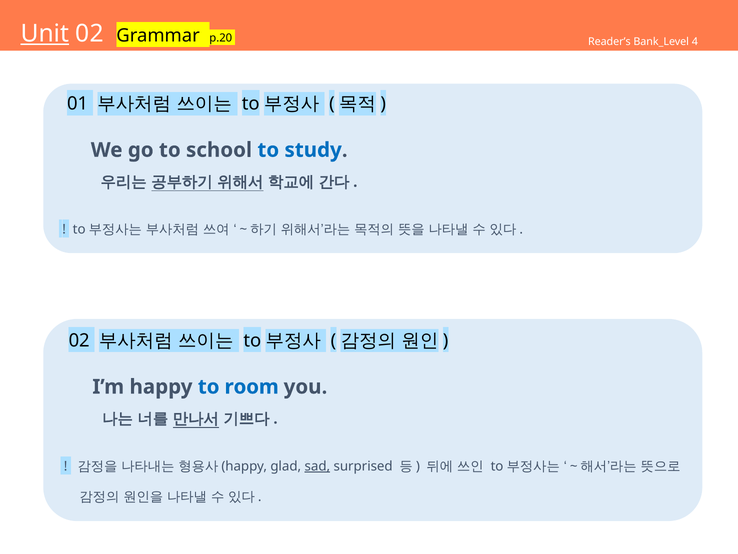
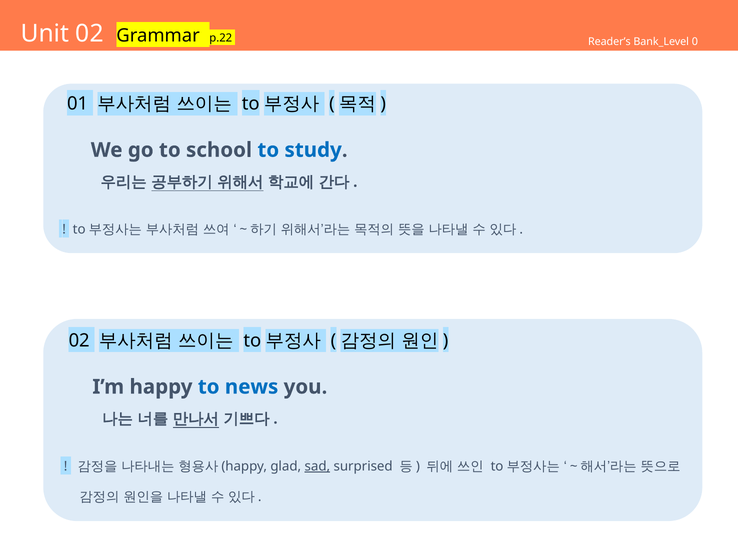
Unit underline: present -> none
p.20: p.20 -> p.22
4: 4 -> 0
room: room -> news
